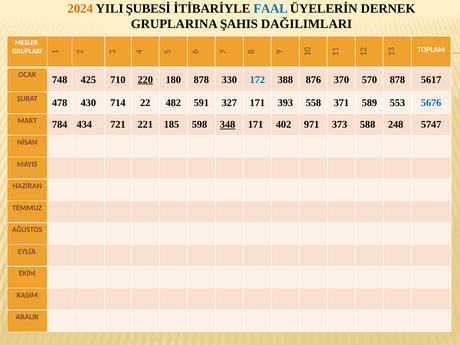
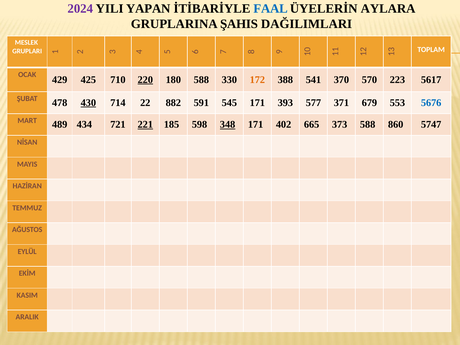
2024 colour: orange -> purple
ŞUBESİ: ŞUBESİ -> YAPAN
DERNEK: DERNEK -> AYLARA
748: 748 -> 429
180 878: 878 -> 588
172 colour: blue -> orange
876: 876 -> 541
570 878: 878 -> 223
430 underline: none -> present
482: 482 -> 882
327: 327 -> 545
558: 558 -> 577
589: 589 -> 679
784: 784 -> 489
221 underline: none -> present
971: 971 -> 665
248: 248 -> 860
